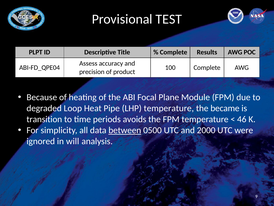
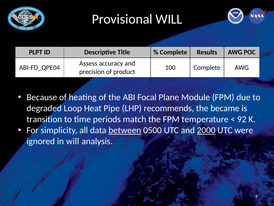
Provisional TEST: TEST -> WILL
LHP temperature: temperature -> recommends
avoids: avoids -> match
46: 46 -> 92
2000 underline: none -> present
